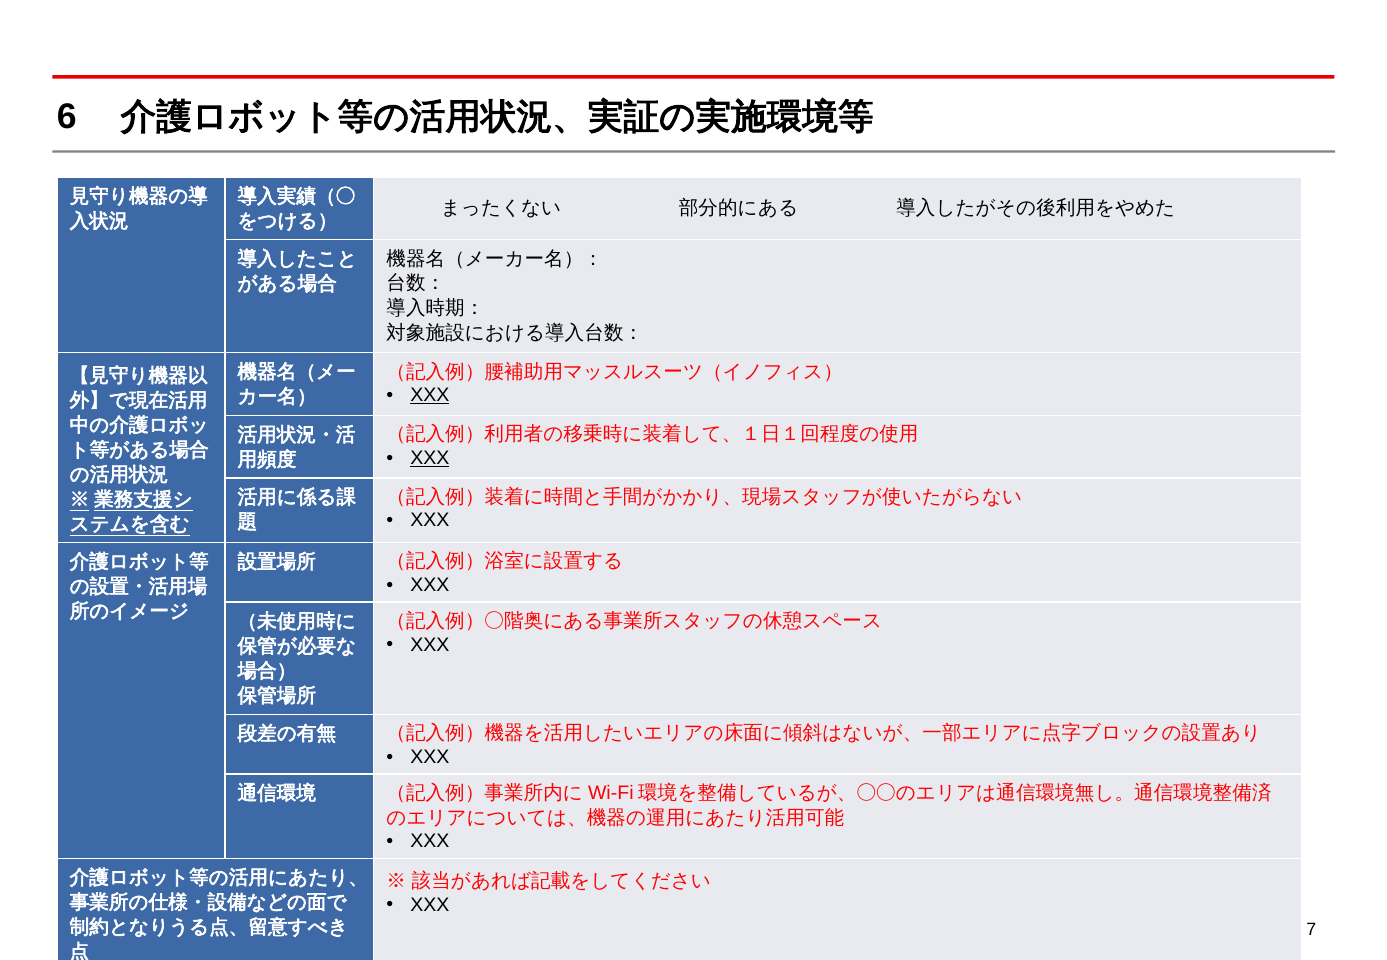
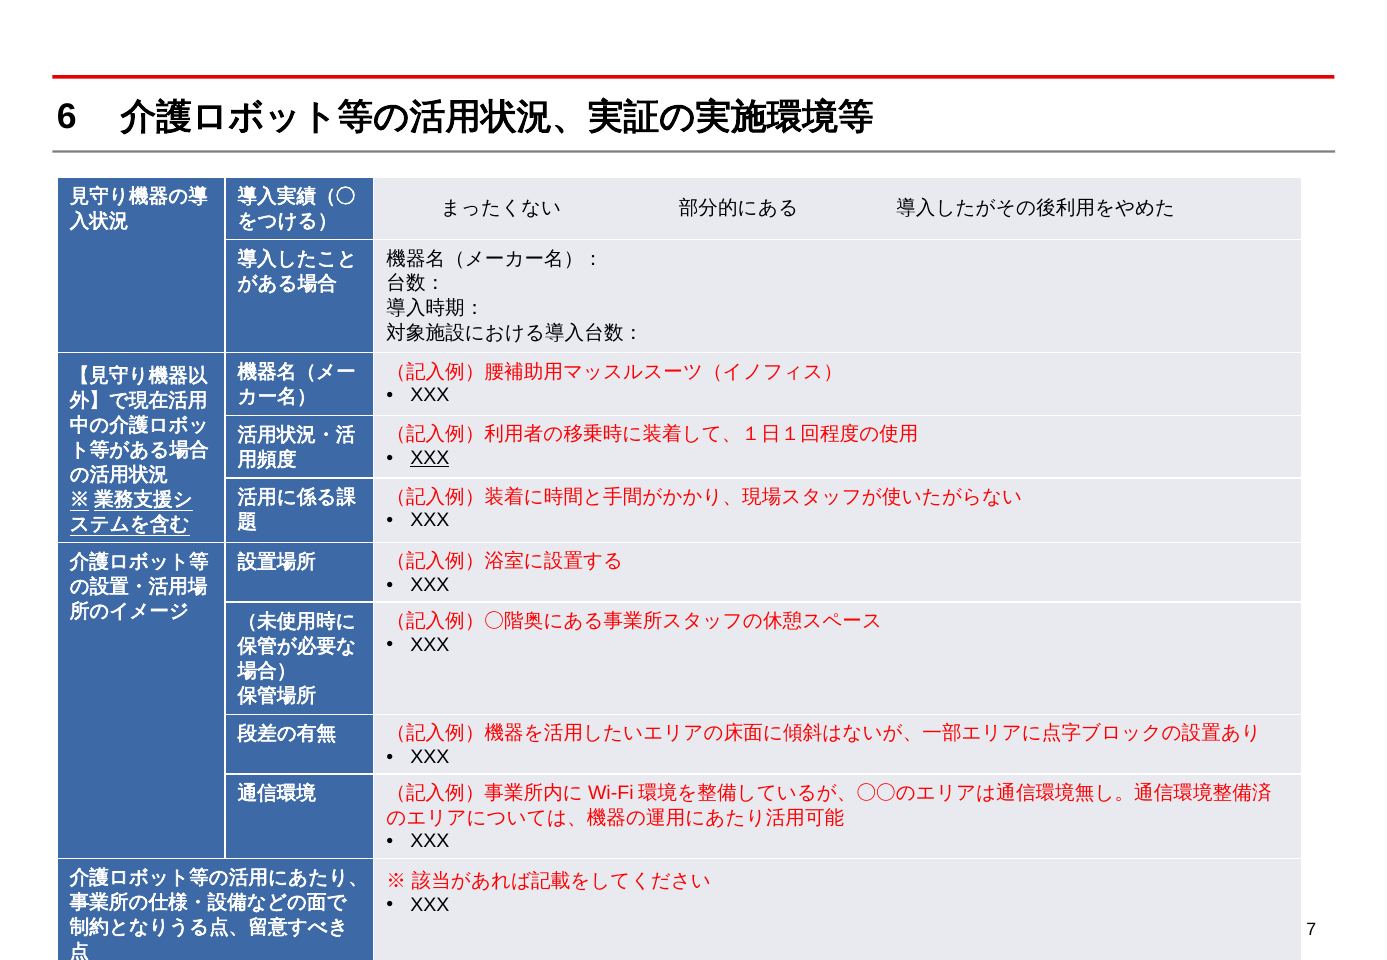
XXX at (430, 395) underline: present -> none
